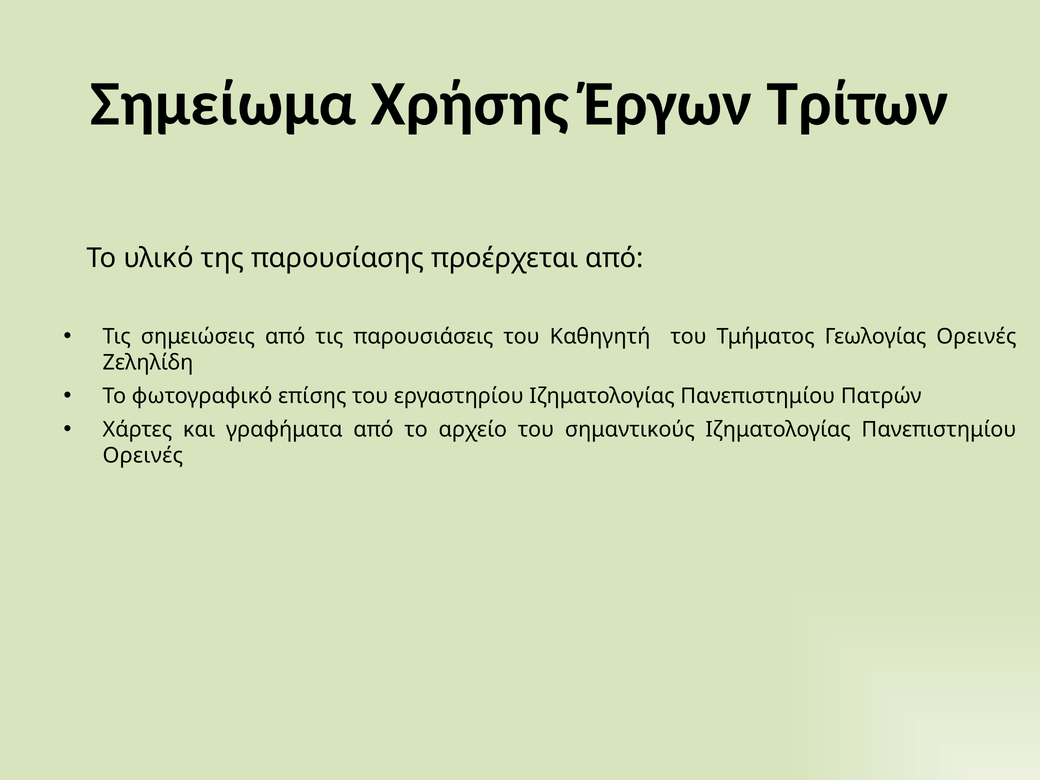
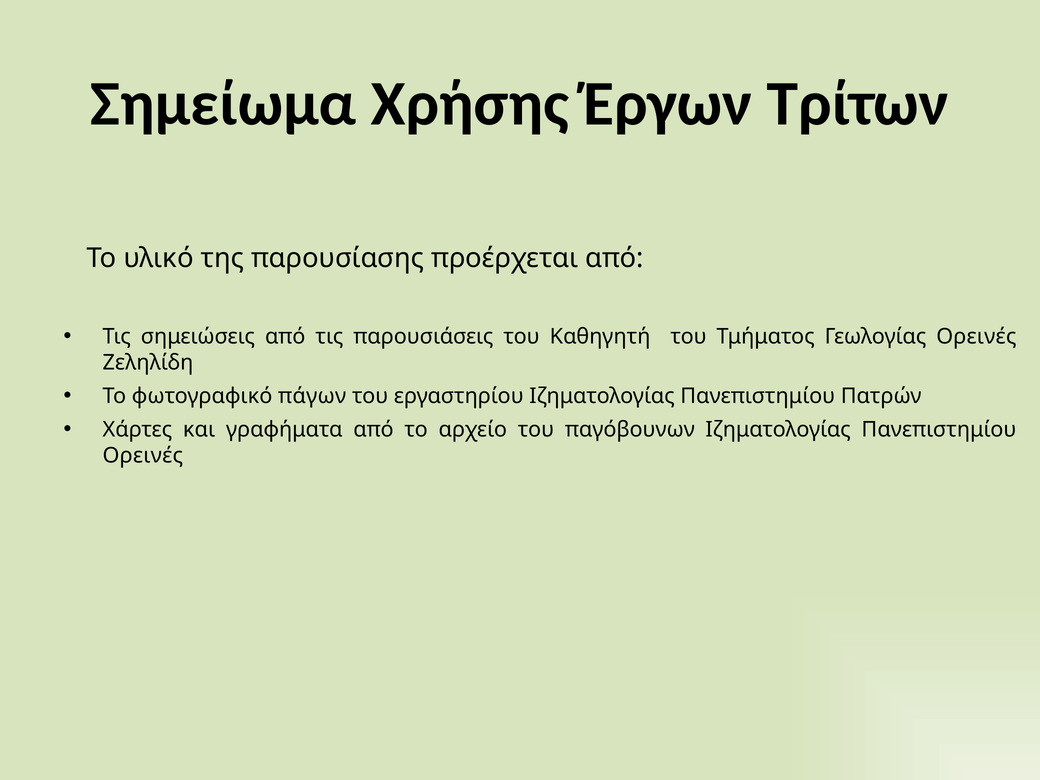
επίσης: επίσης -> πάγων
σημαντικούς: σημαντικούς -> παγόβουνων
